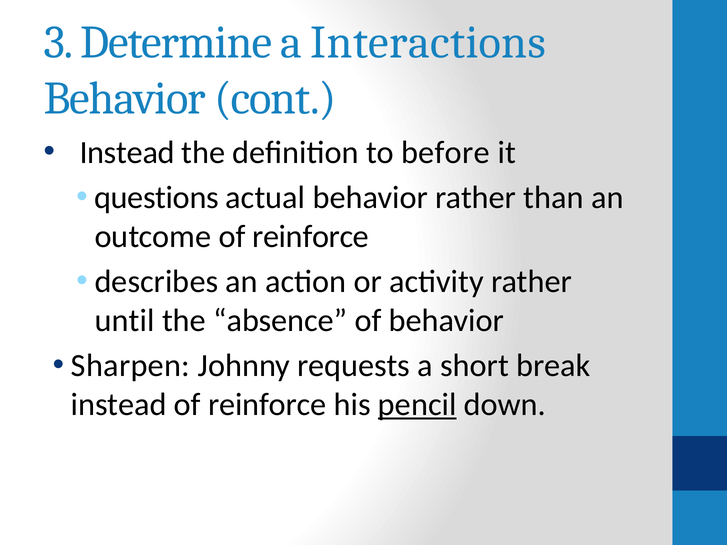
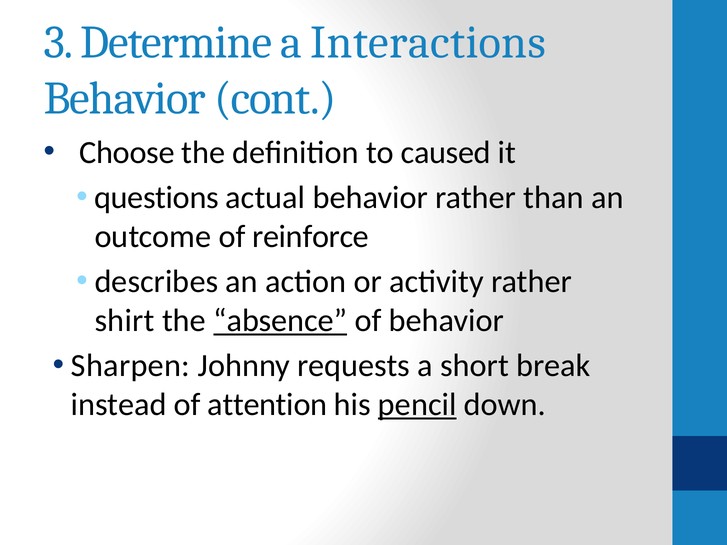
Instead at (127, 153): Instead -> Choose
before: before -> caused
until: until -> shirt
absence underline: none -> present
instead of reinforce: reinforce -> attention
